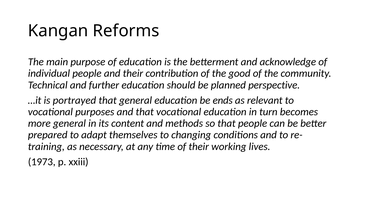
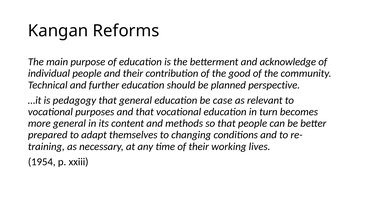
portrayed: portrayed -> pedagogy
ends: ends -> case
1973: 1973 -> 1954
